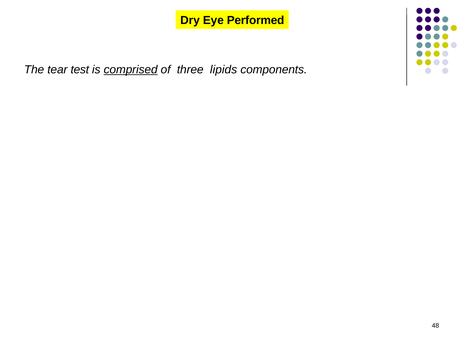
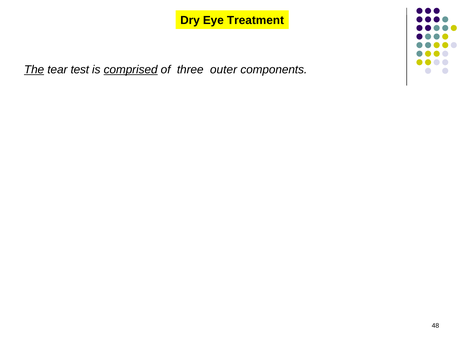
Performed: Performed -> Treatment
The underline: none -> present
lipids: lipids -> outer
